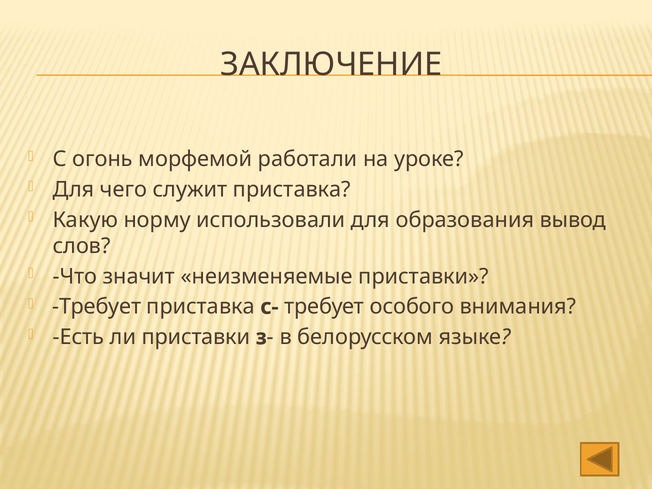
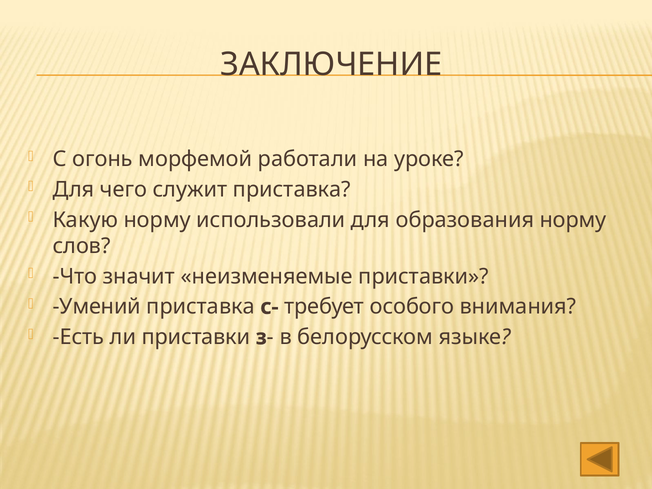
образования вывод: вывод -> норму
Требует at (97, 307): Требует -> Умений
